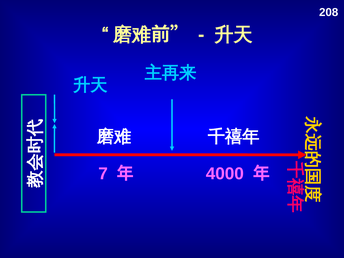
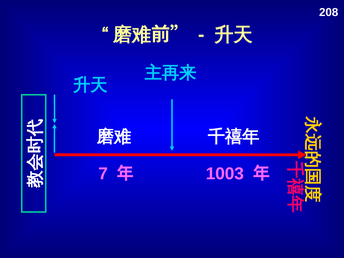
4000: 4000 -> 1003
